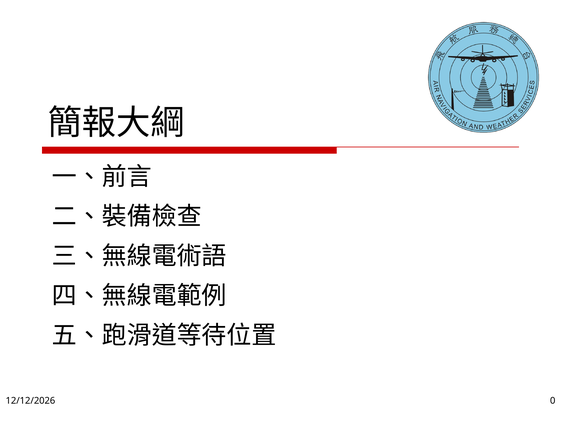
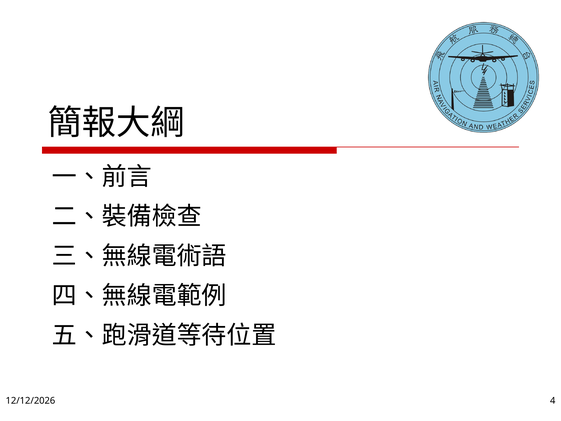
0: 0 -> 4
